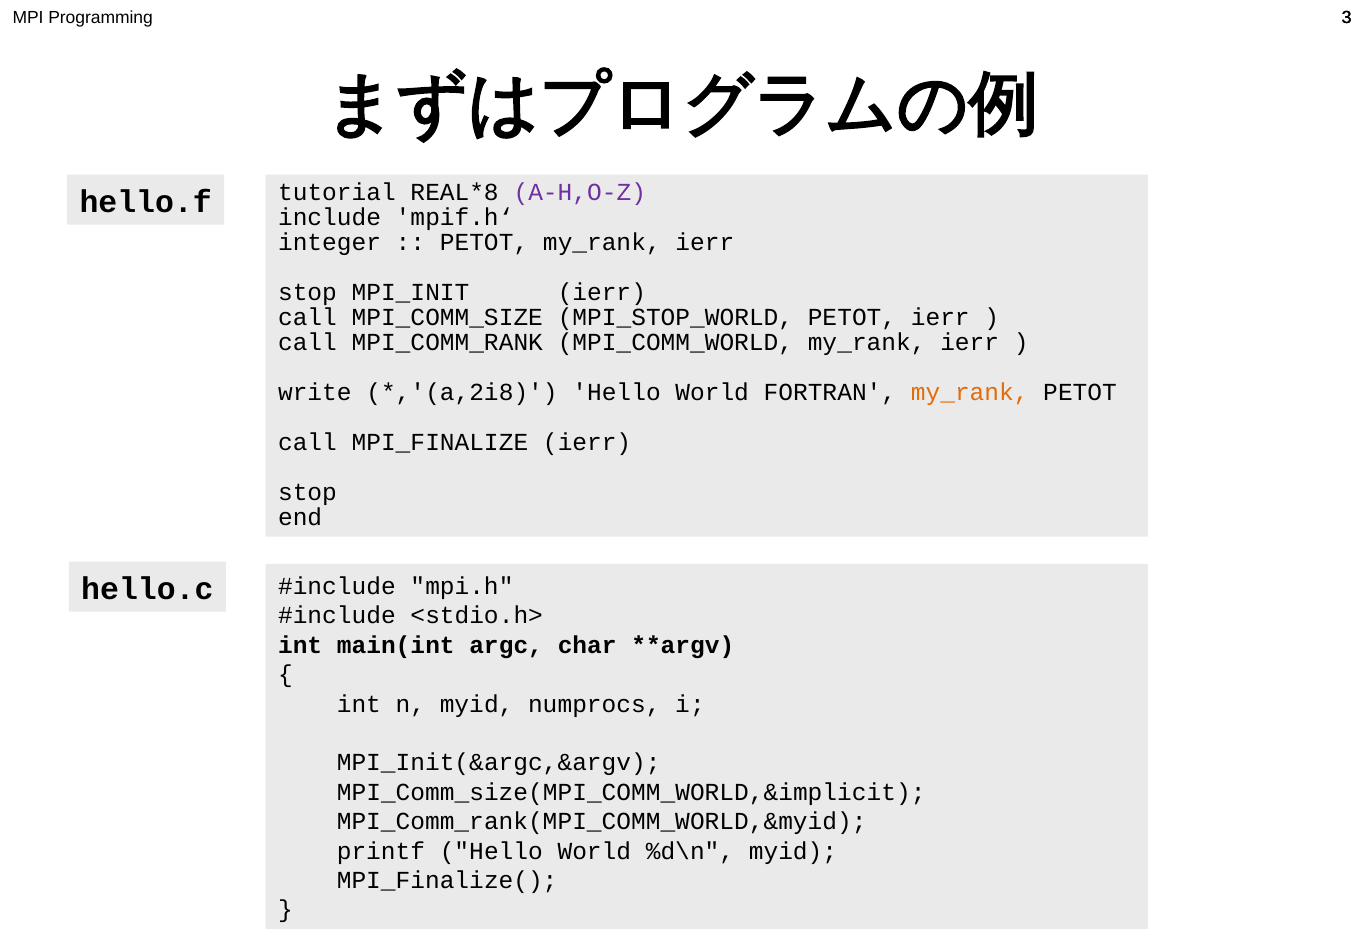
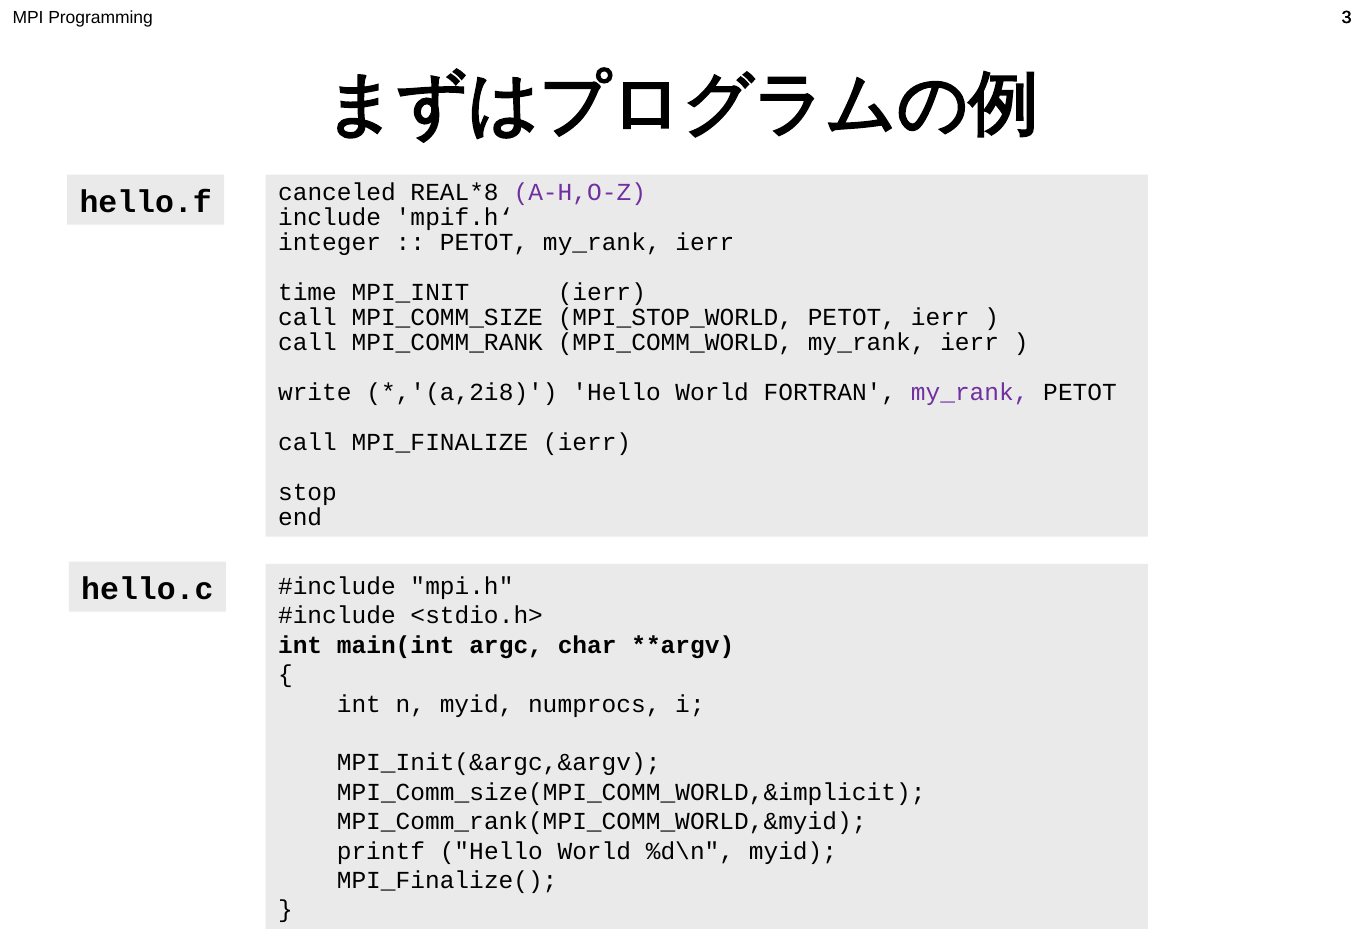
tutorial: tutorial -> canceled
stop at (307, 293): stop -> time
my_rank at (970, 393) colour: orange -> purple
